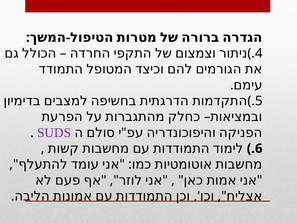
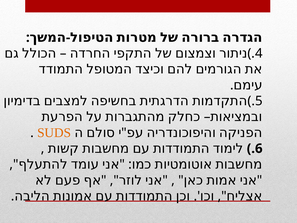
SUDS colour: purple -> orange
